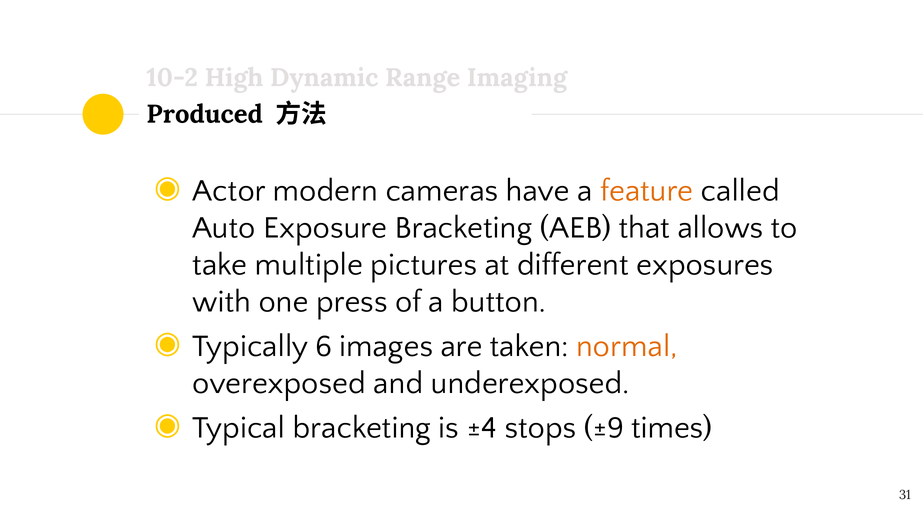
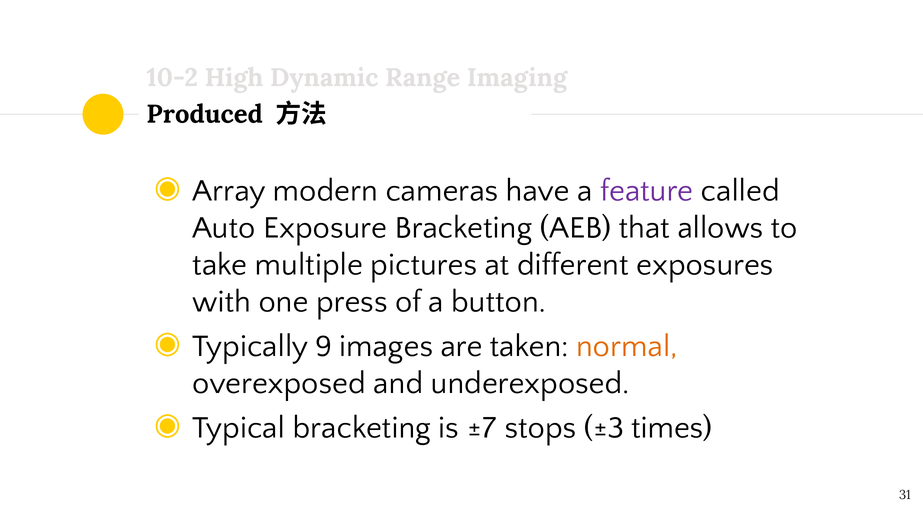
Actor: Actor -> Array
feature colour: orange -> purple
6: 6 -> 9
±4: ±4 -> ±7
±9: ±9 -> ±3
